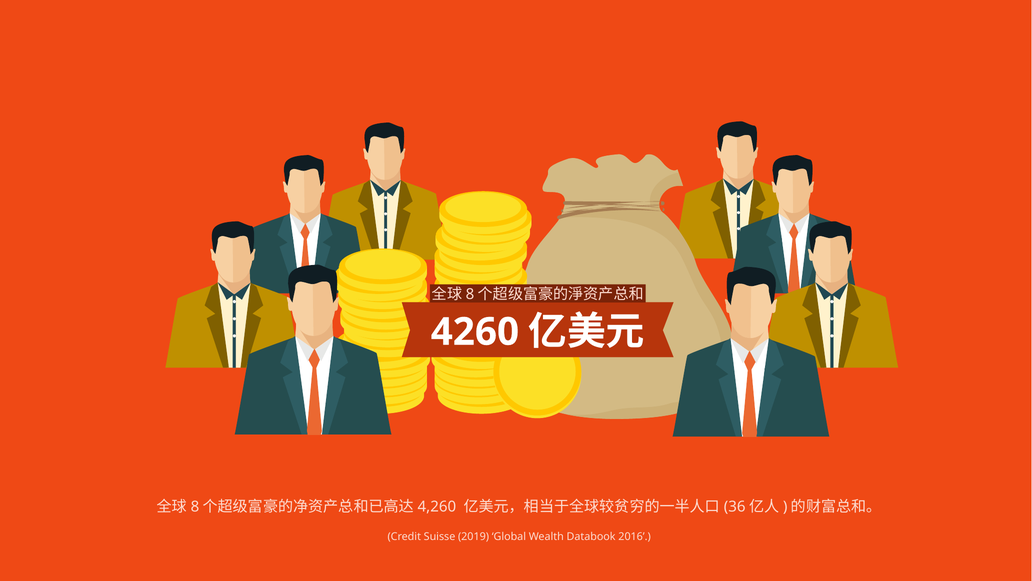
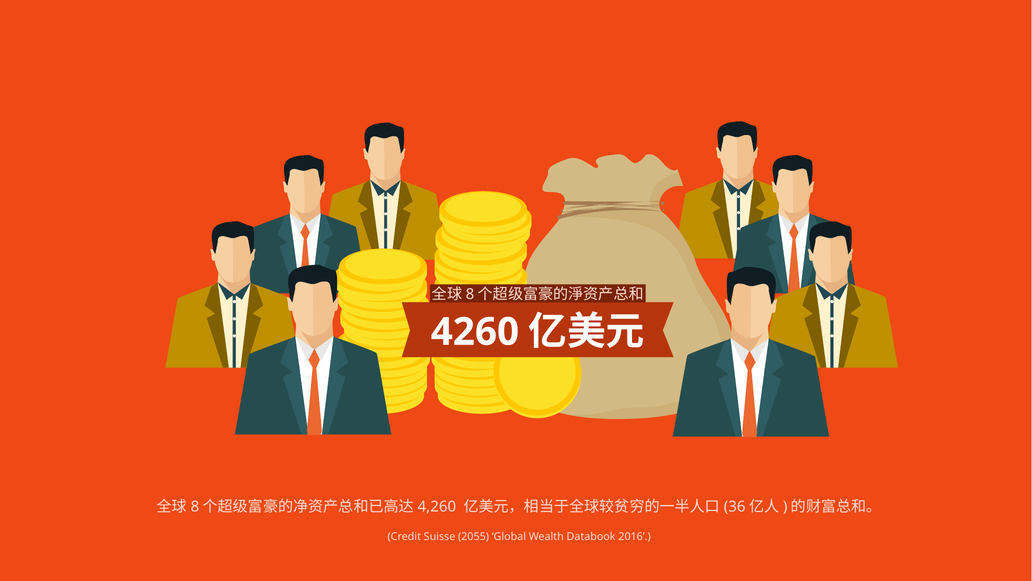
2019: 2019 -> 2055
